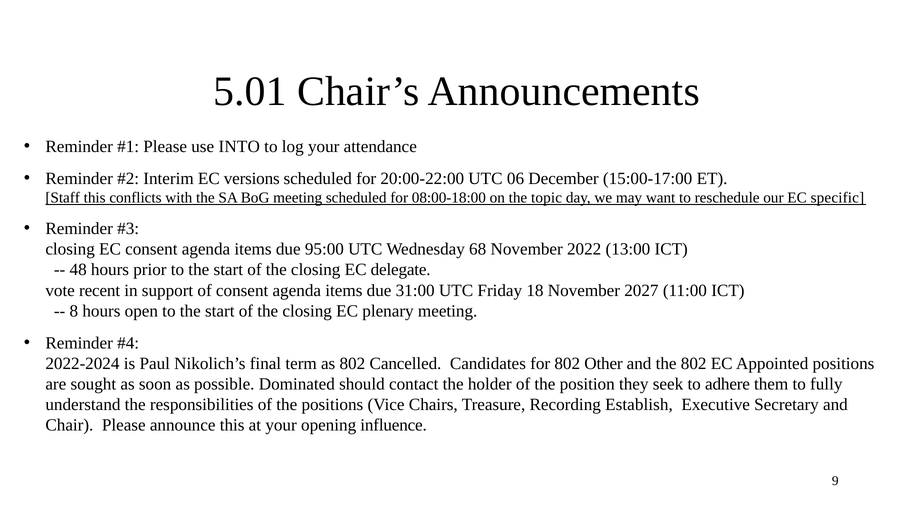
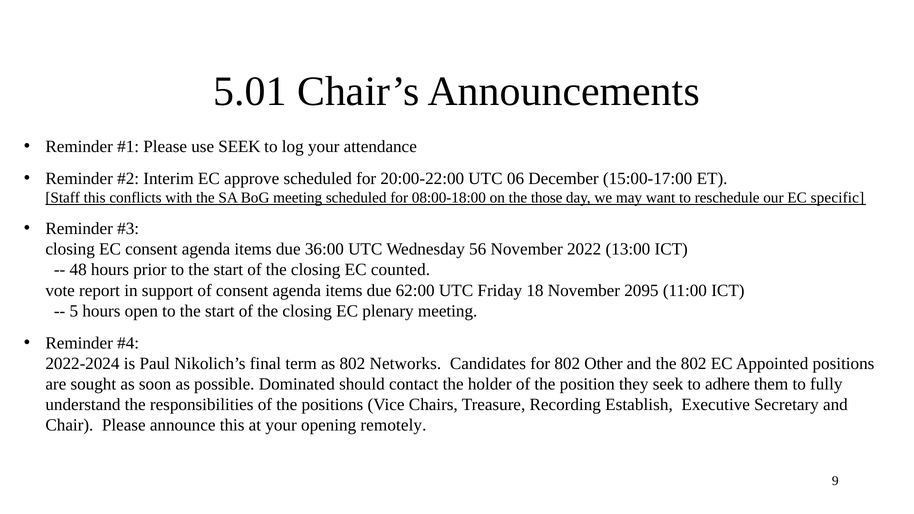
use INTO: INTO -> SEEK
versions: versions -> approve
topic: topic -> those
95:00: 95:00 -> 36:00
68: 68 -> 56
delegate: delegate -> counted
recent: recent -> report
31:00: 31:00 -> 62:00
2027: 2027 -> 2095
8: 8 -> 5
Cancelled: Cancelled -> Networks
influence: influence -> remotely
